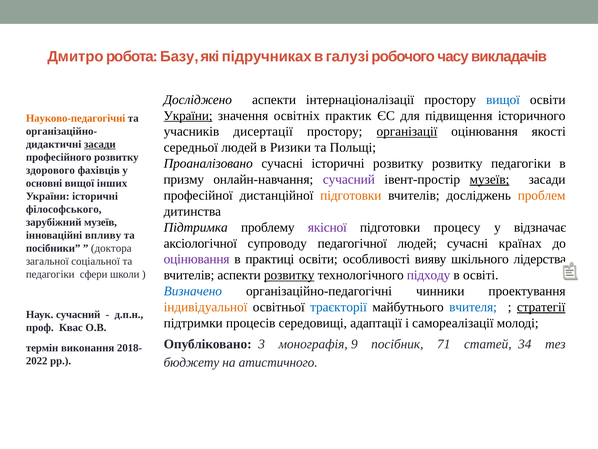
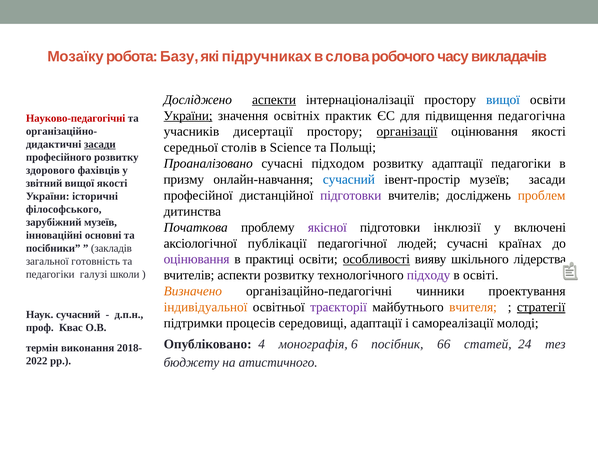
Дмитро: Дмитро -> Мозаїку
галузі: галузі -> слова
аспекти at (274, 100) underline: none -> present
історичного: історичного -> педагогічна
Науково-педагогічні colour: orange -> red
середньої людей: людей -> столів
Ризики: Ризики -> Science
сучасні історичні: історичні -> підходом
розвитку розвитку: розвитку -> адаптації
сучасний at (349, 179) colour: purple -> blue
музеїв at (489, 179) underline: present -> none
основні: основні -> звітний
вищої інших: інших -> якості
підготовки at (351, 195) colour: orange -> purple
Підтримка: Підтримка -> Початкова
процесу: процесу -> інклюзії
відзначає: відзначає -> включені
впливу: впливу -> основні
супроводу: супроводу -> публікації
доктора: доктора -> закладів
особливості underline: none -> present
соціальної: соціальної -> готовність
розвитку at (289, 275) underline: present -> none
сфери: сфери -> галузі
Визначено colour: blue -> orange
траєкторії colour: blue -> purple
вчителя colour: blue -> orange
3: 3 -> 4
9: 9 -> 6
71: 71 -> 66
34: 34 -> 24
